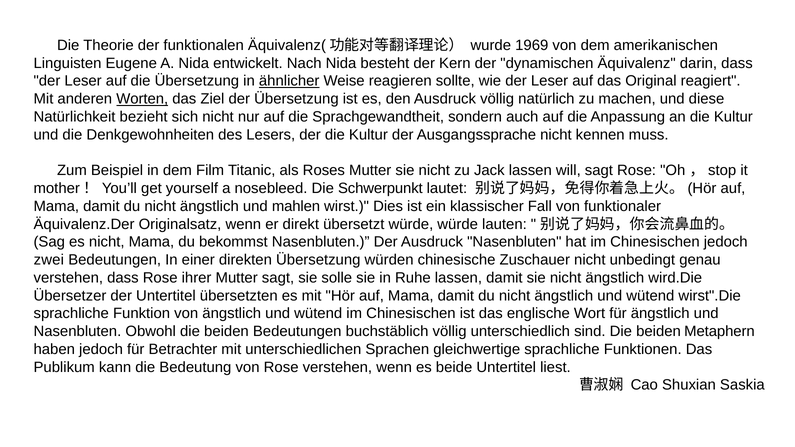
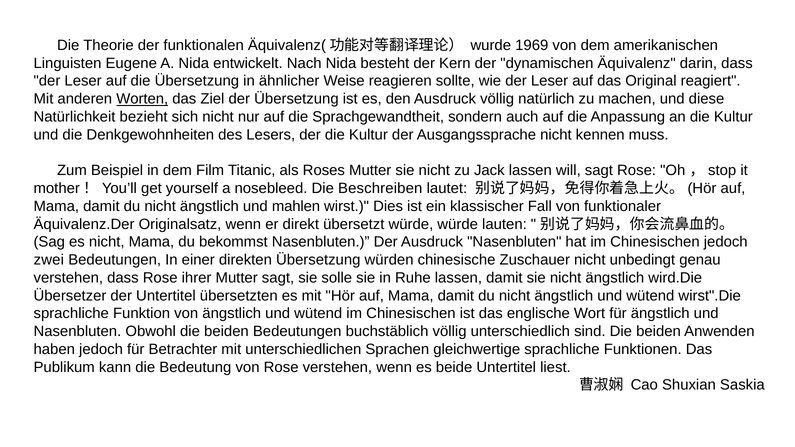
ähnlicher underline: present -> none
Schwerpunkt: Schwerpunkt -> Beschreiben
Metaphern: Metaphern -> Anwenden
